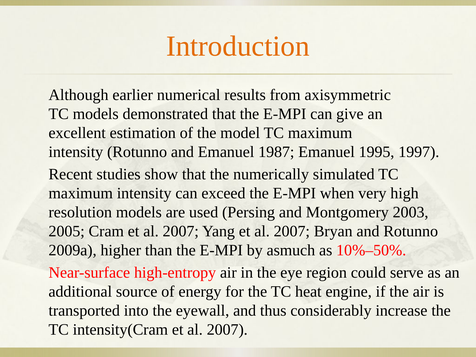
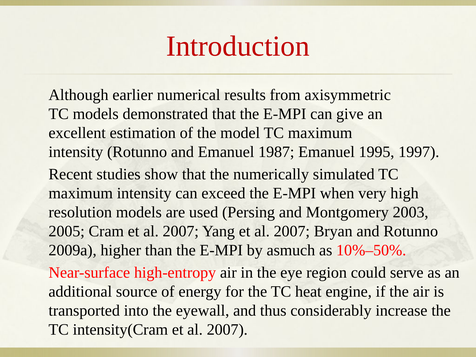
Introduction colour: orange -> red
